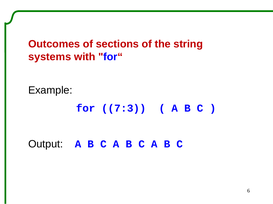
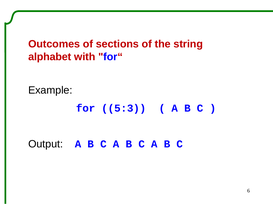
systems: systems -> alphabet
7:3: 7:3 -> 5:3
